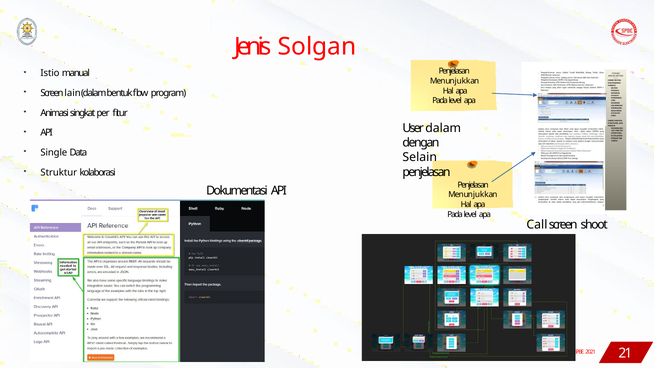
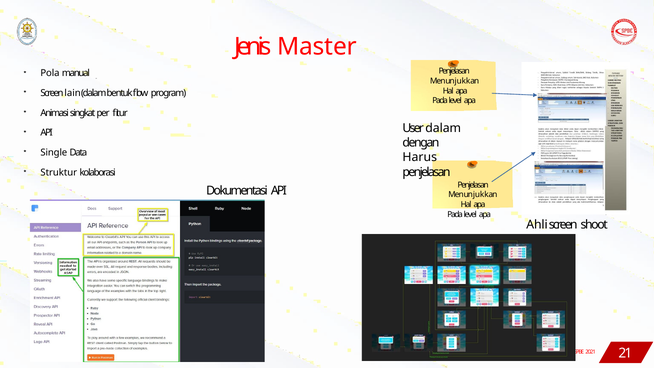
Solgan: Solgan -> Master
Istio: Istio -> Pola
Selain: Selain -> Harus
Call: Call -> Ahli
